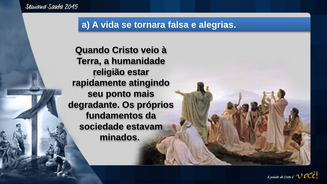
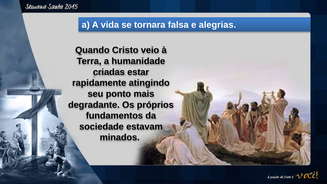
religião: religião -> criadas
